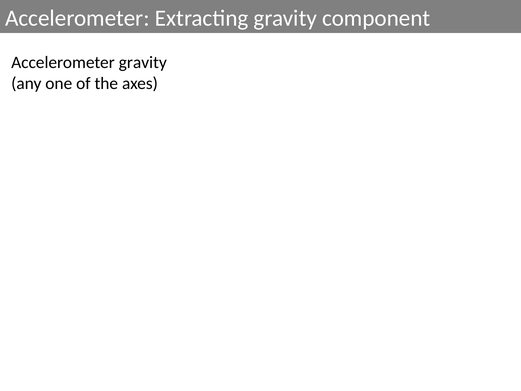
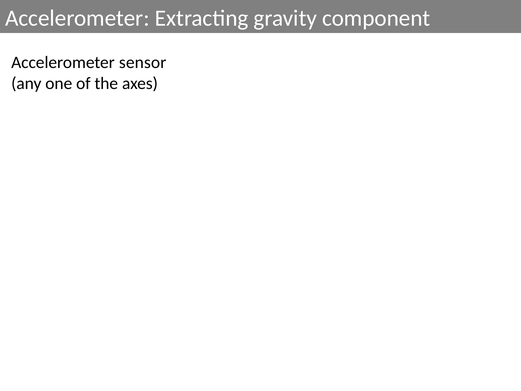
Accelerometer gravity: gravity -> sensor
